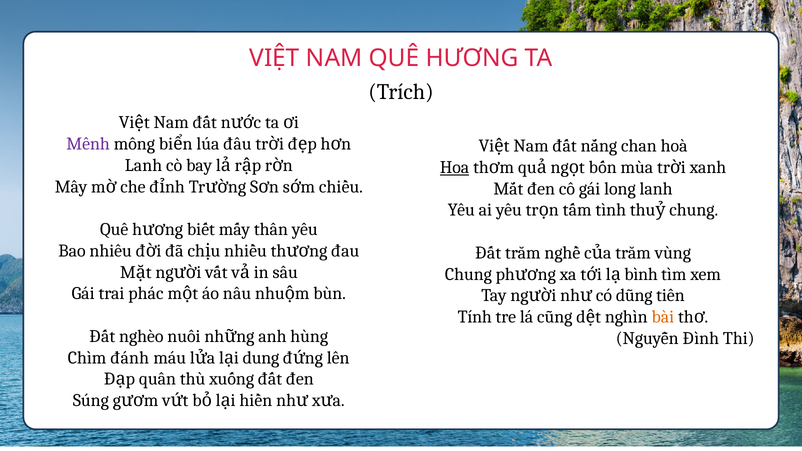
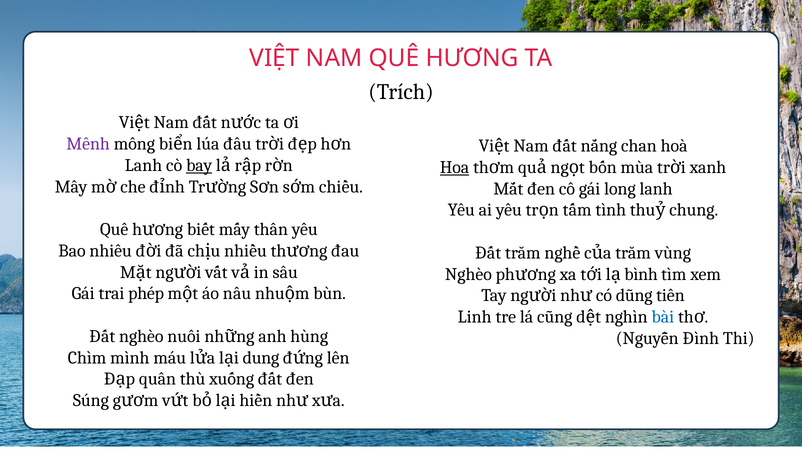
bay underline: none -> present
Chung at (468, 274): Chung -> Nghèo
phác: phác -> phép
Tính: Tính -> Linh
bài colour: orange -> blue
đánh: đánh -> mình
